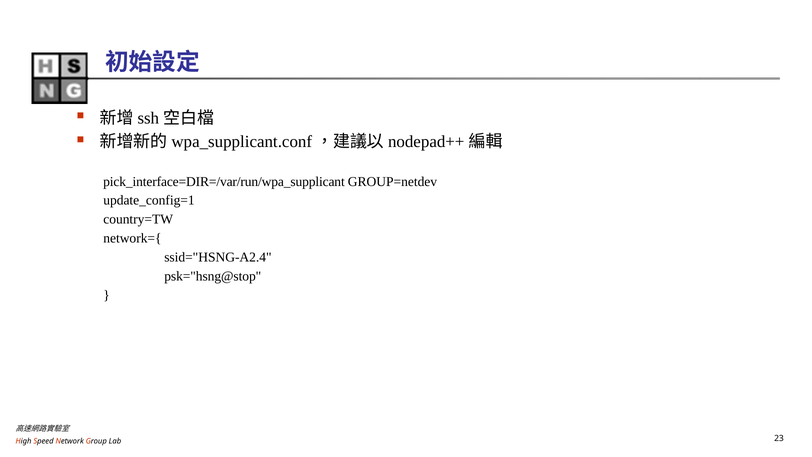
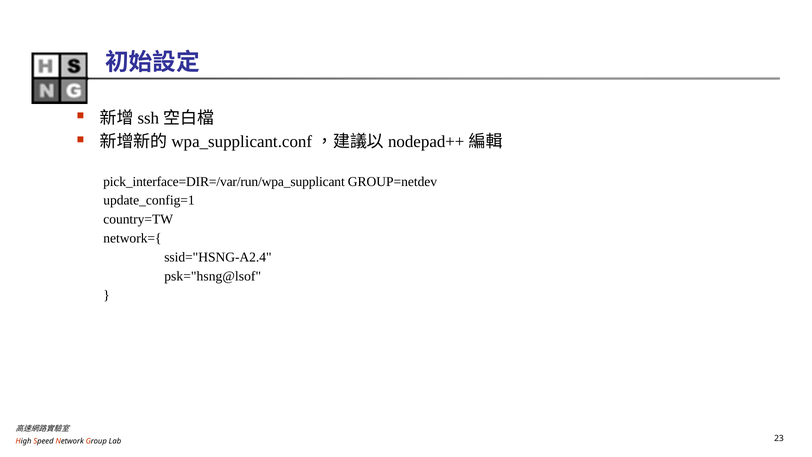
psk="hsng@stop: psk="hsng@stop -> psk="hsng@lsof
